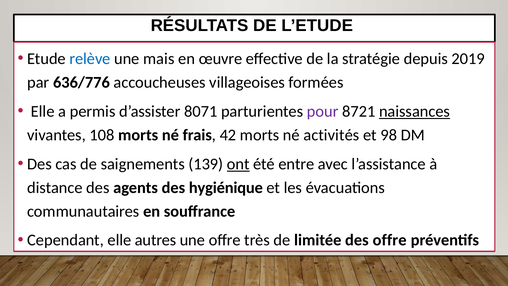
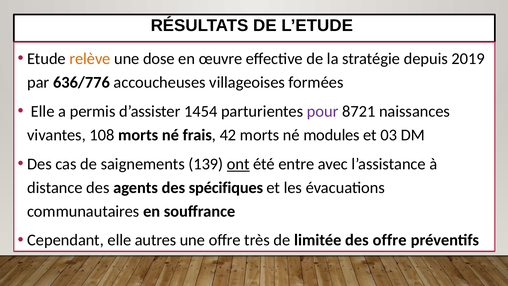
relève colour: blue -> orange
mais: mais -> dose
8071: 8071 -> 1454
naissances underline: present -> none
activités: activités -> modules
98: 98 -> 03
hygiénique: hygiénique -> spécifiques
